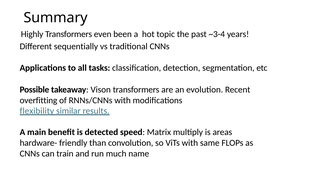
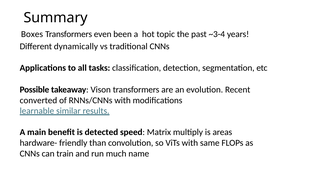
Highly: Highly -> Boxes
sequentially: sequentially -> dynamically
overfitting: overfitting -> converted
flexibility: flexibility -> learnable
